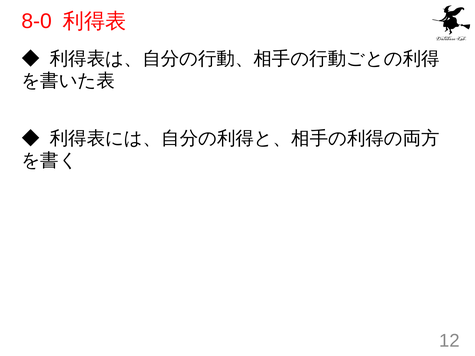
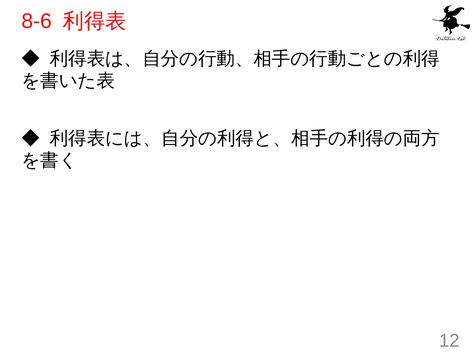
8-0: 8-0 -> 8-6
